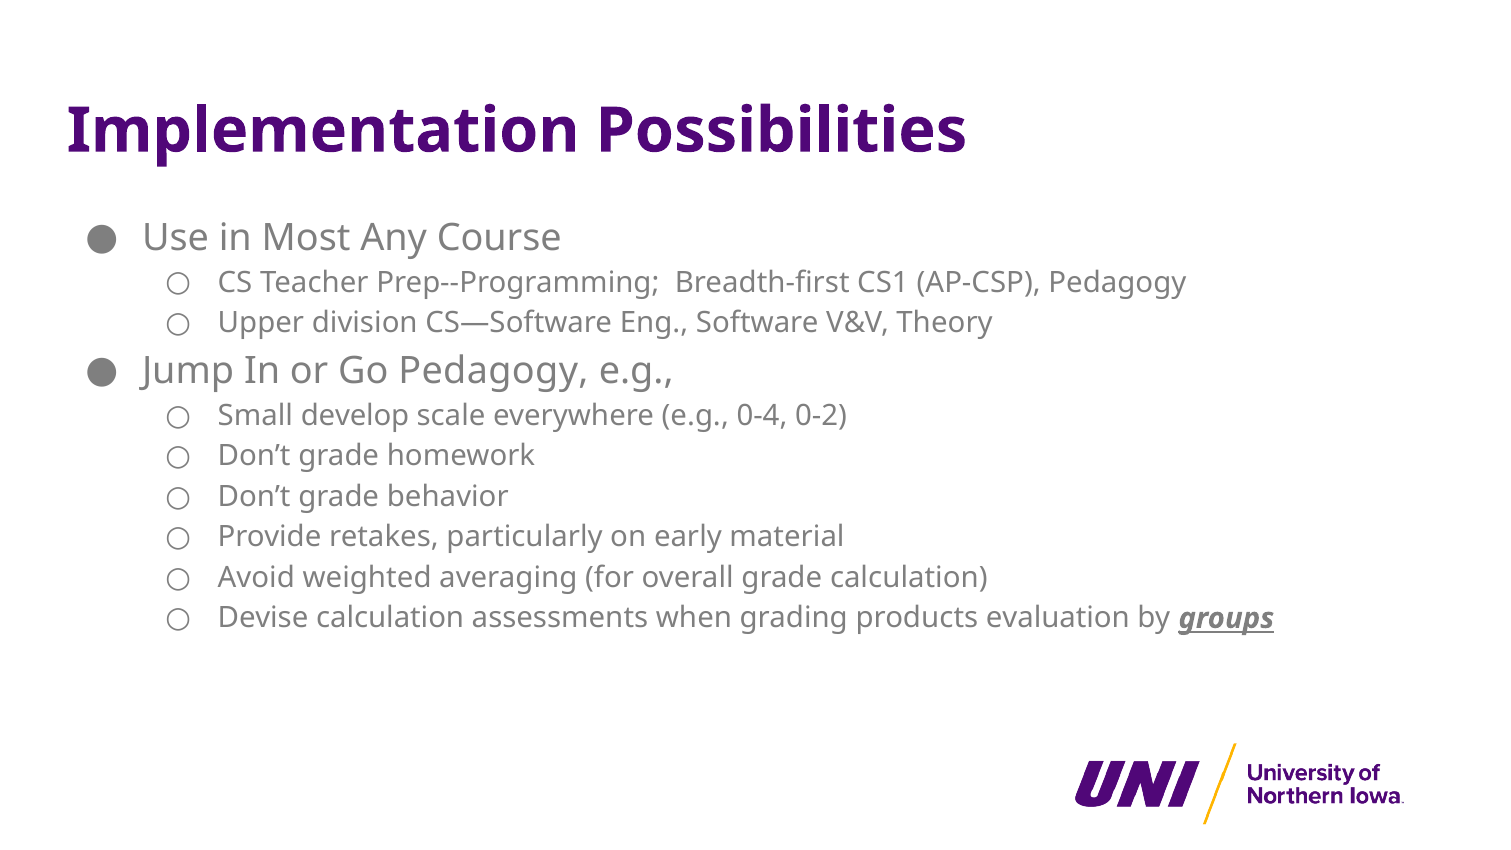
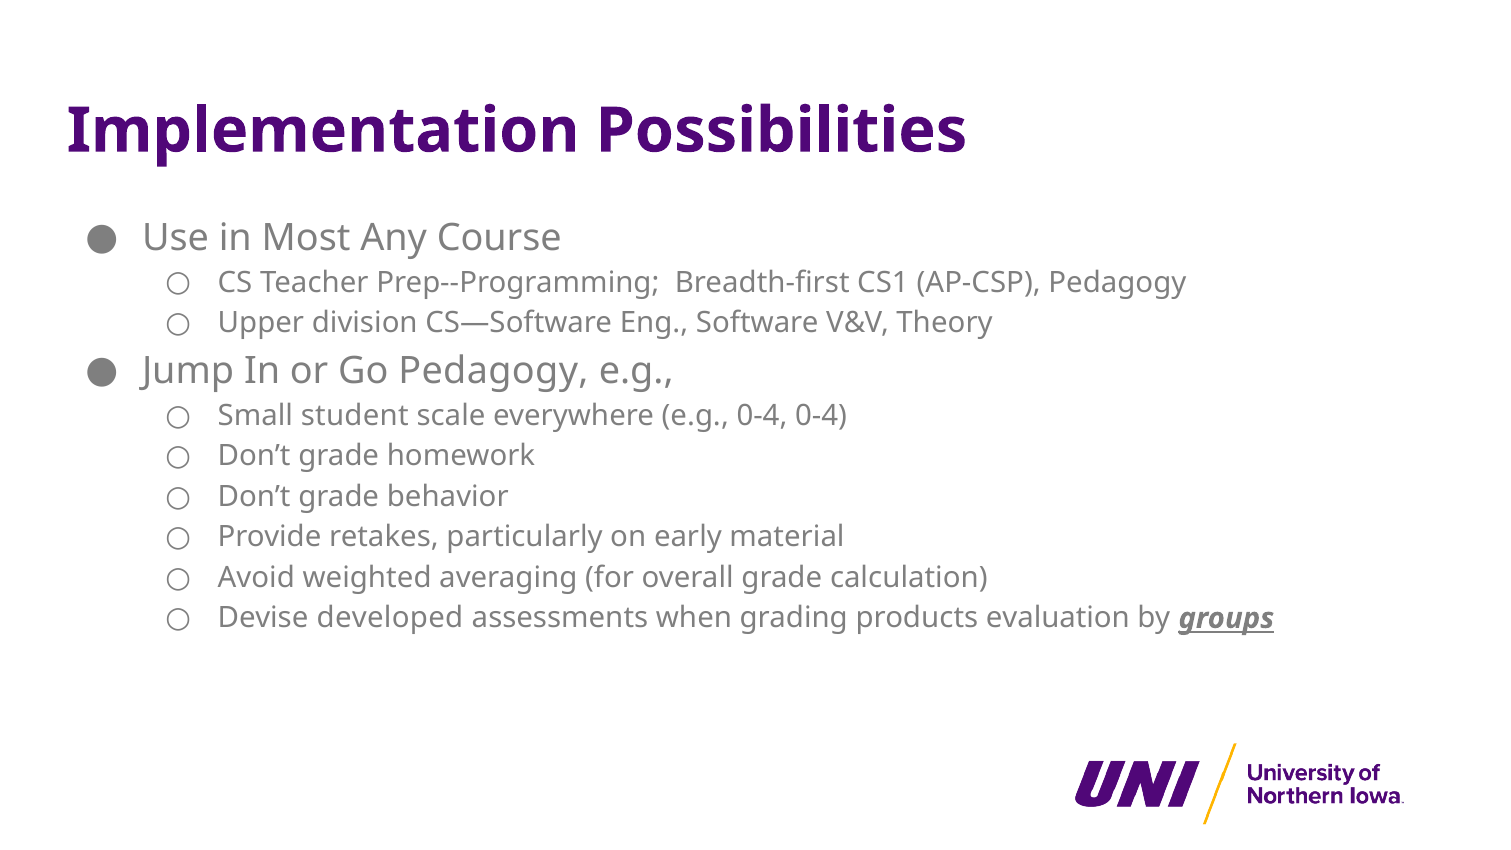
develop: develop -> student
0-4 0-2: 0-2 -> 0-4
Devise calculation: calculation -> developed
